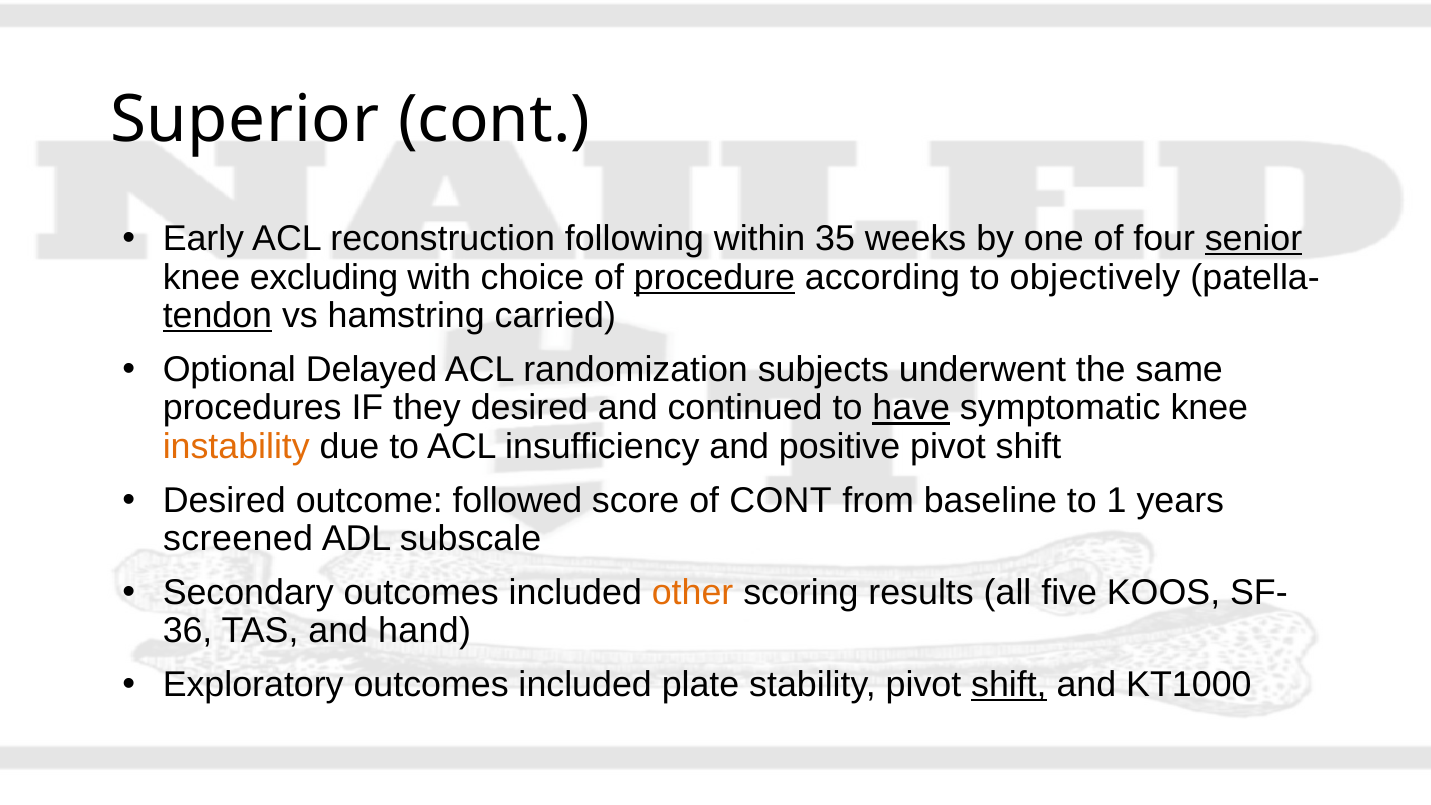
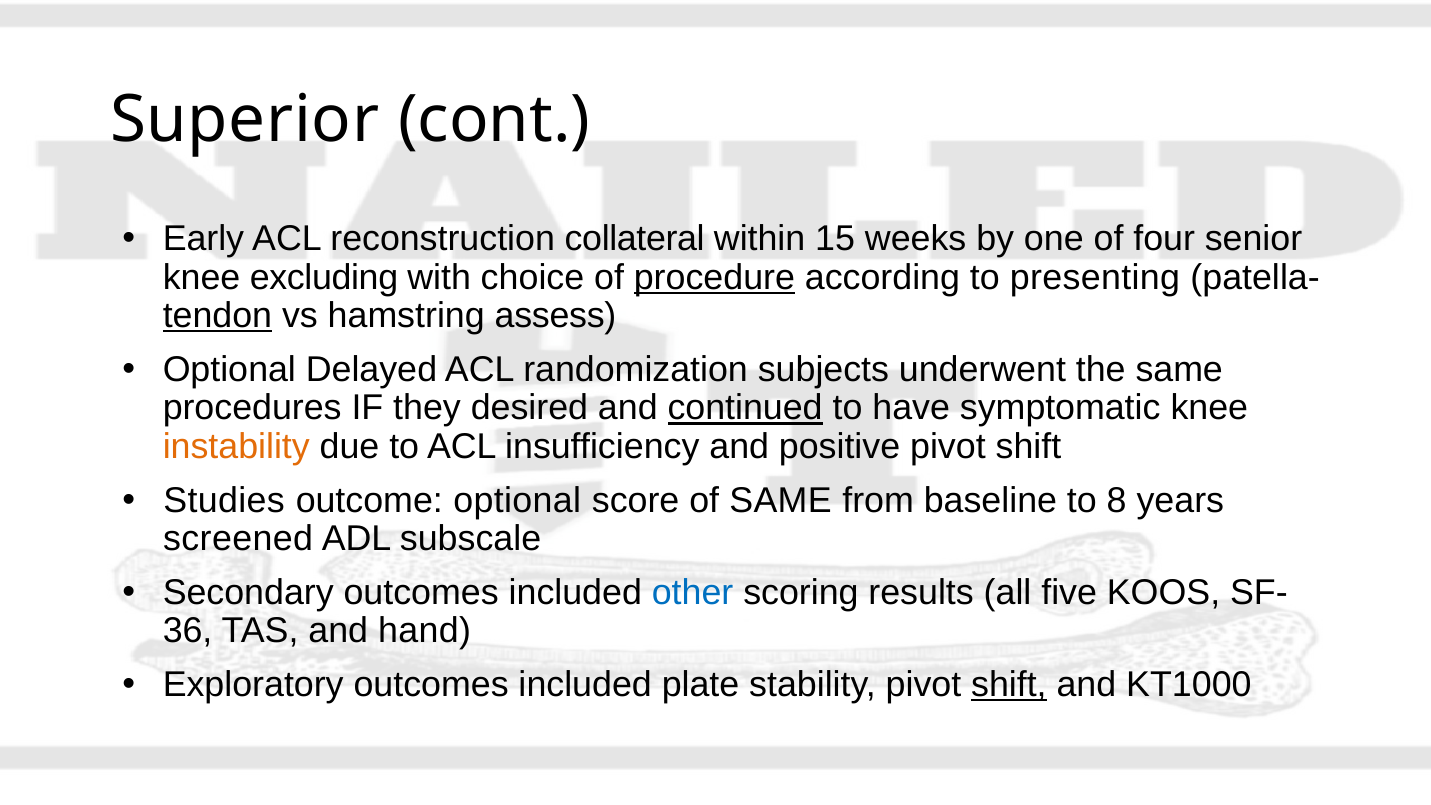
following: following -> collateral
35: 35 -> 15
senior underline: present -> none
objectively: objectively -> presenting
carried: carried -> assess
continued underline: none -> present
have underline: present -> none
Desired at (224, 500): Desired -> Studies
outcome followed: followed -> optional
of CONT: CONT -> SAME
1: 1 -> 8
other colour: orange -> blue
